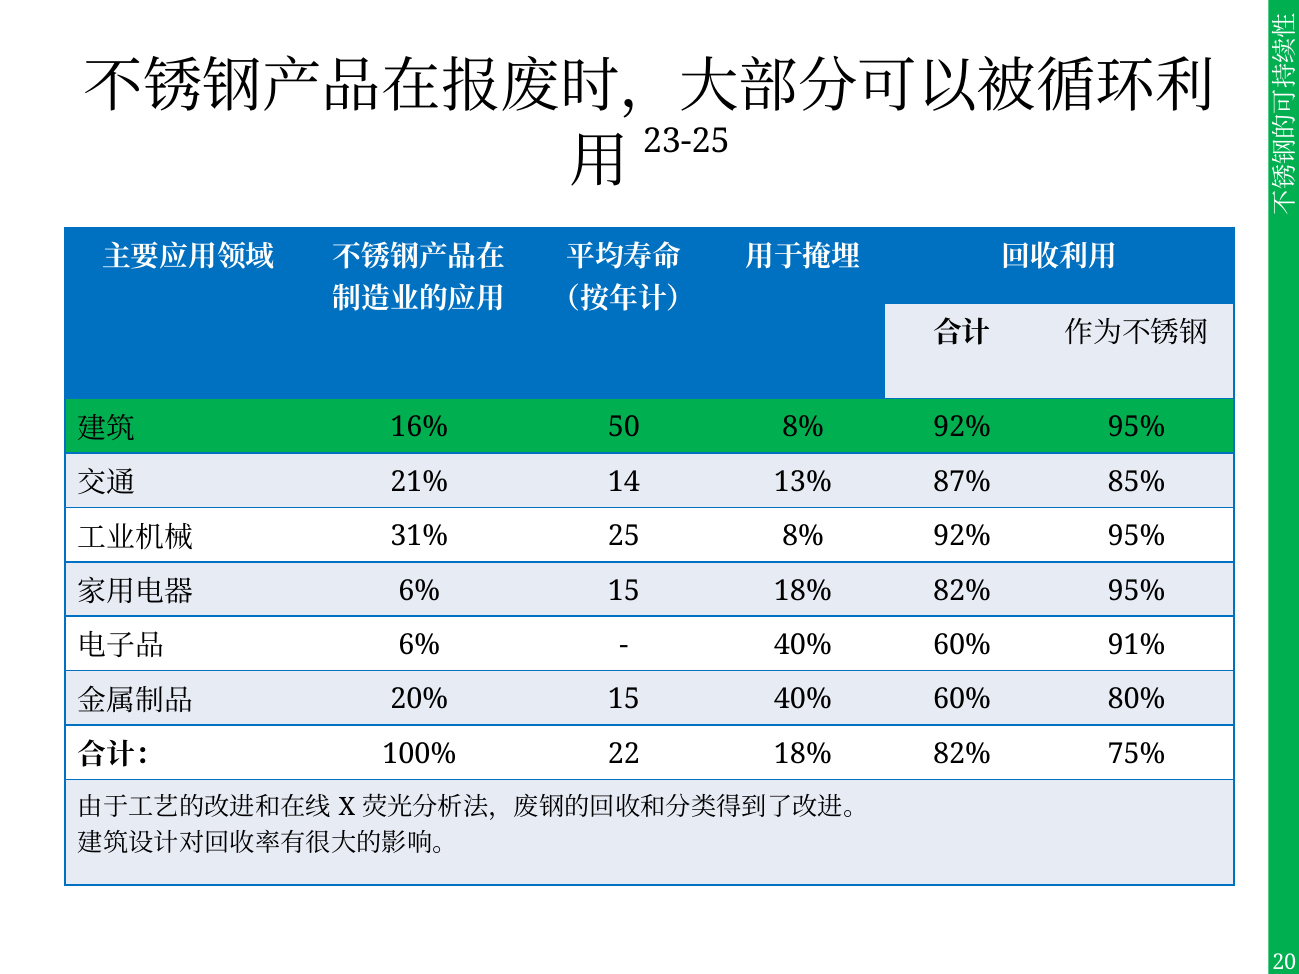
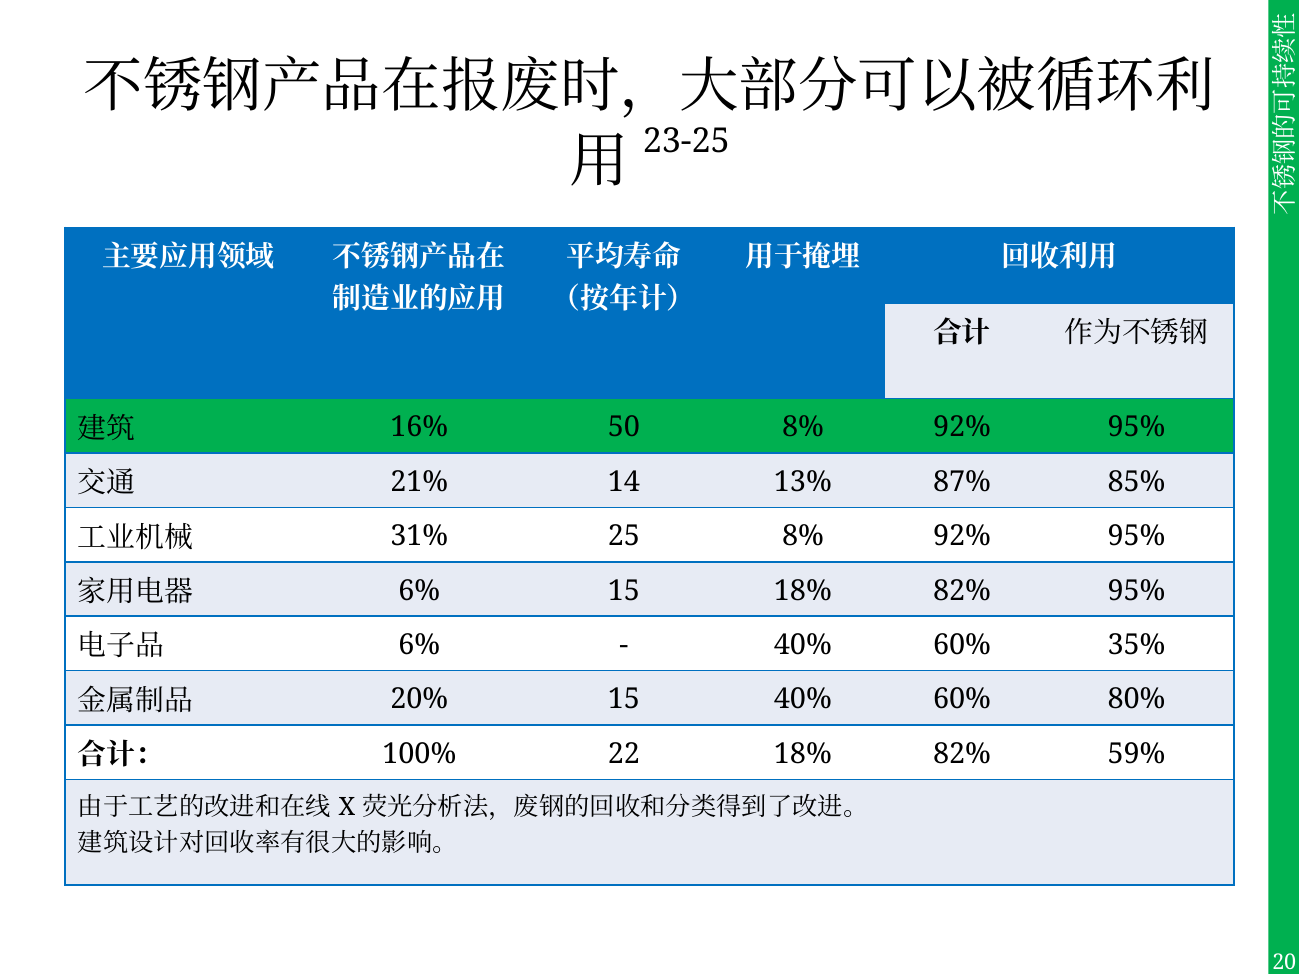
91%: 91% -> 35%
75%: 75% -> 59%
